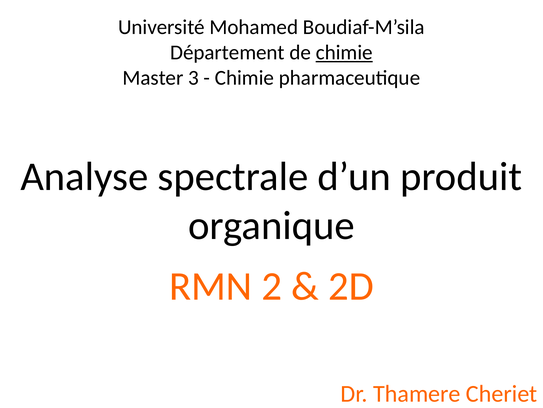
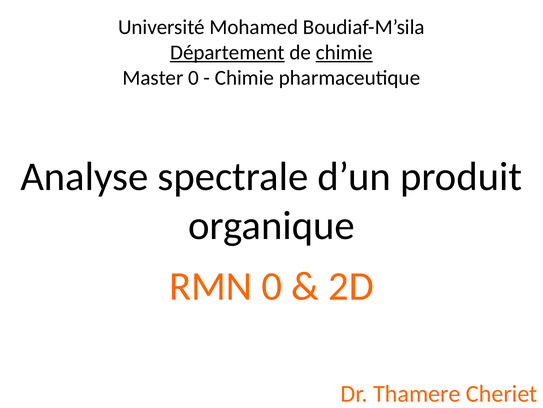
Département underline: none -> present
Master 3: 3 -> 0
RMN 2: 2 -> 0
